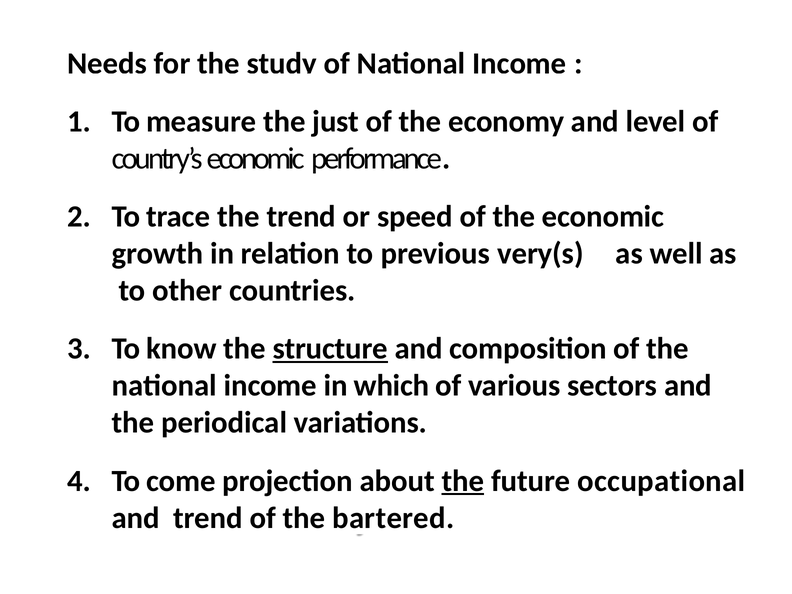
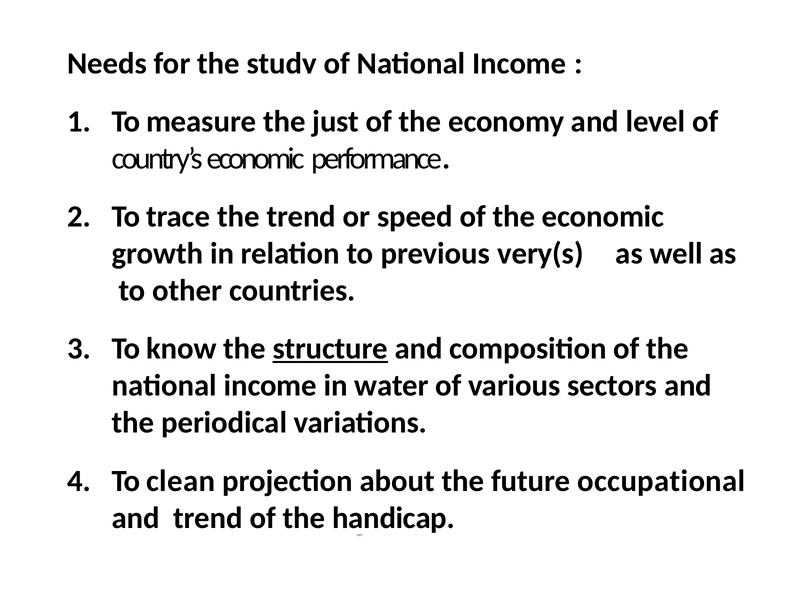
which: which -> water
come: come -> clean
the at (463, 481) underline: present -> none
bartered: bartered -> handicap
